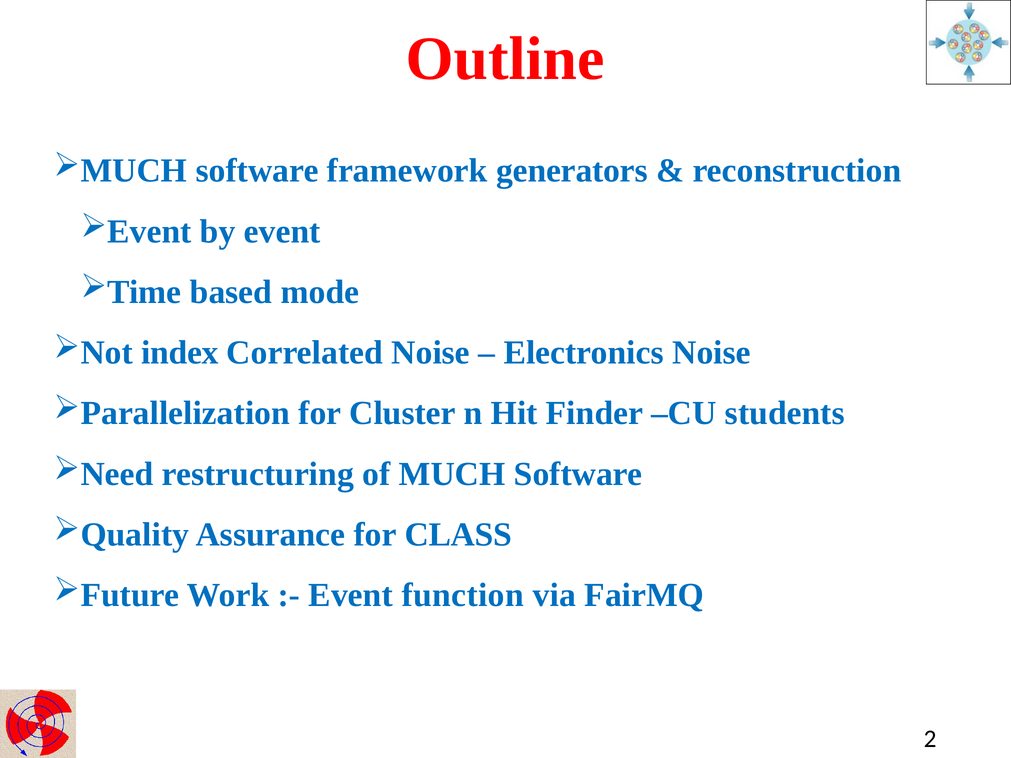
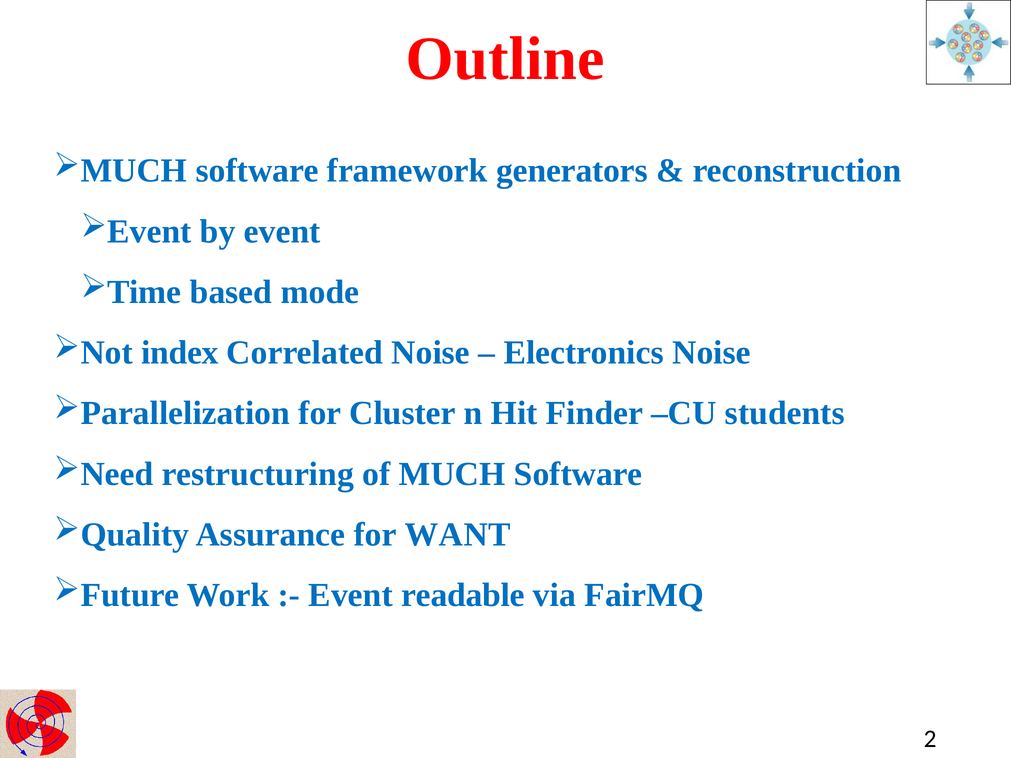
CLASS: CLASS -> WANT
function: function -> readable
